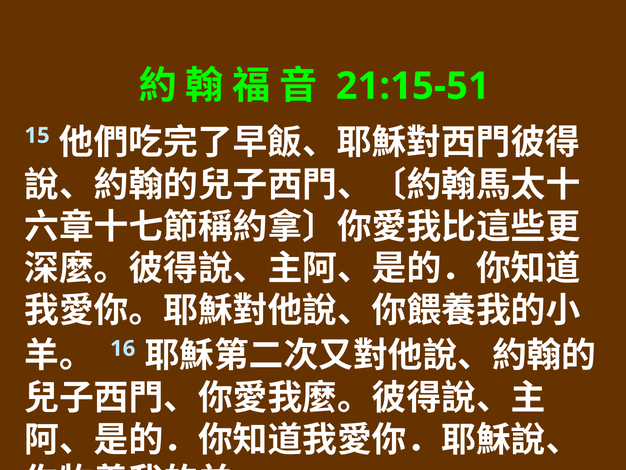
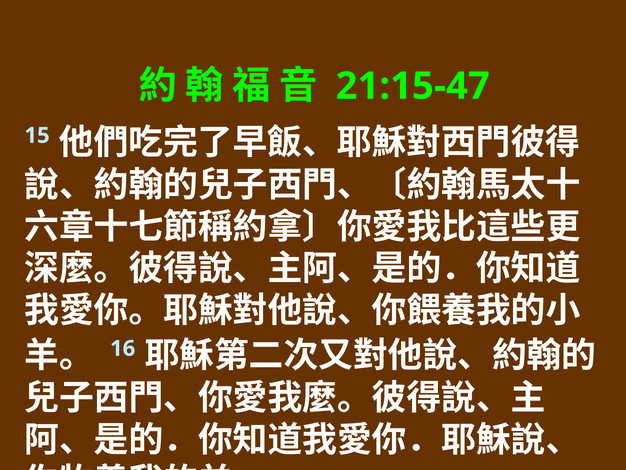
21:15-51: 21:15-51 -> 21:15-47
